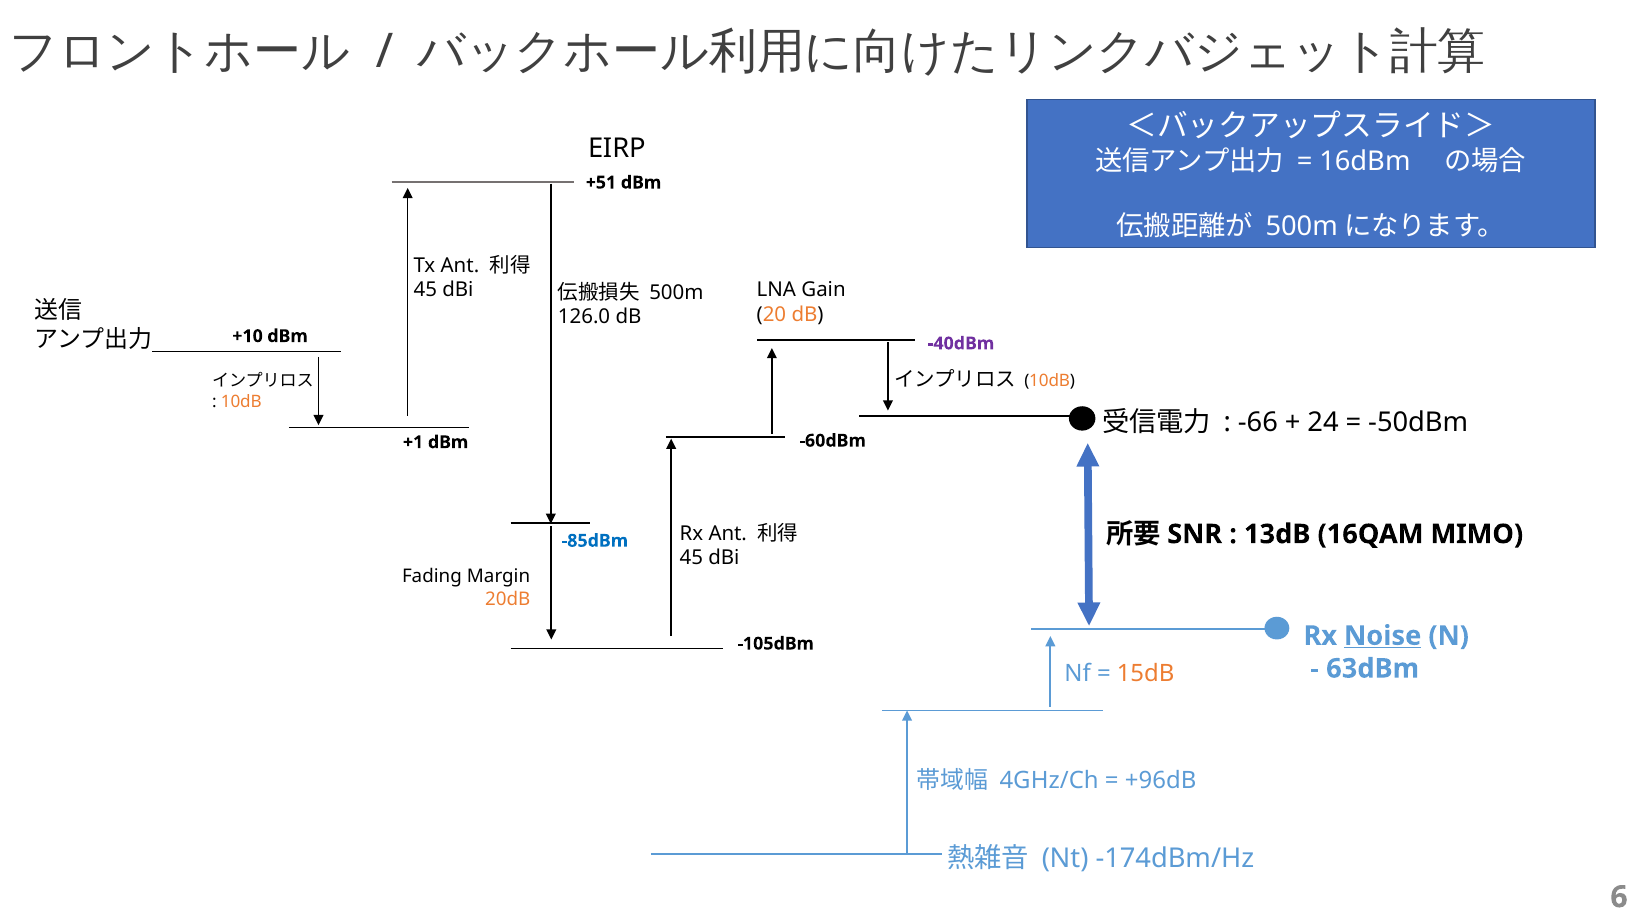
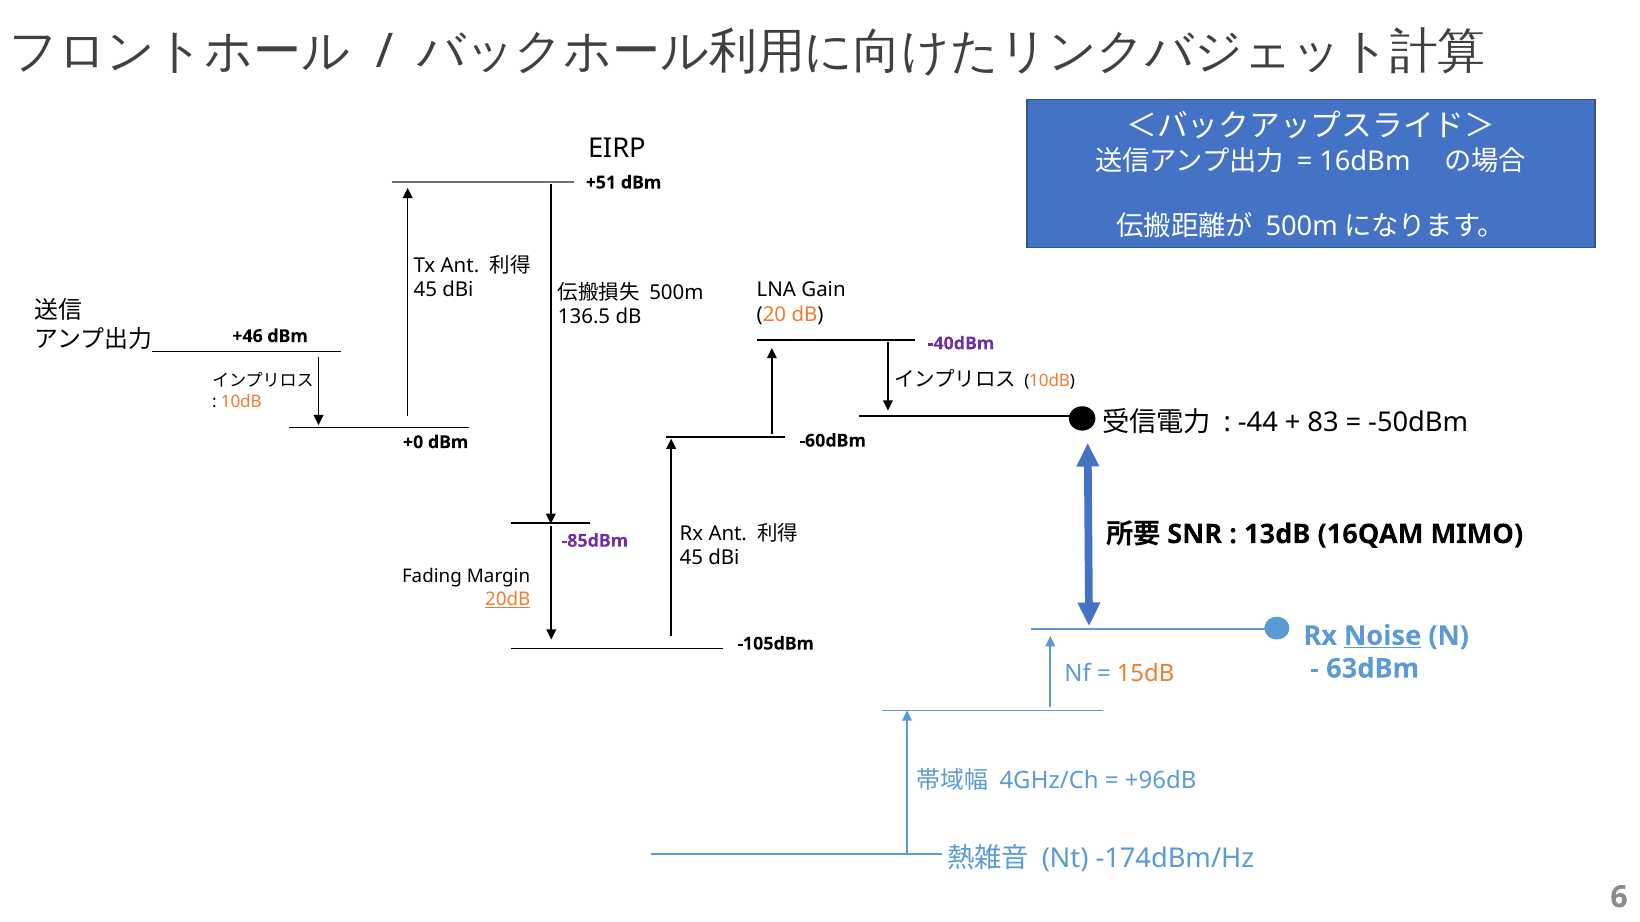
126.0: 126.0 -> 136.5
+10: +10 -> +46
-66: -66 -> -44
24: 24 -> 83
+1: +1 -> +0
-85dBm colour: blue -> purple
20dB underline: none -> present
